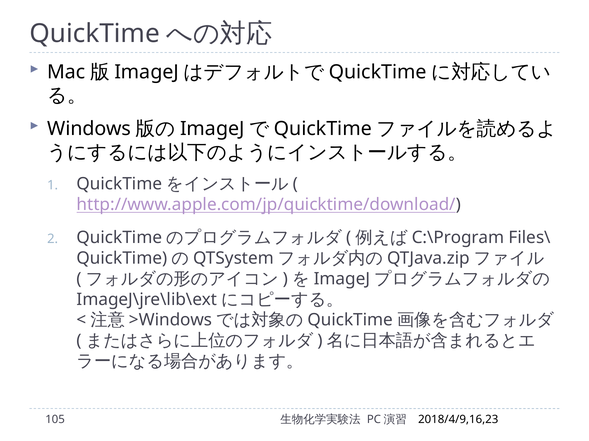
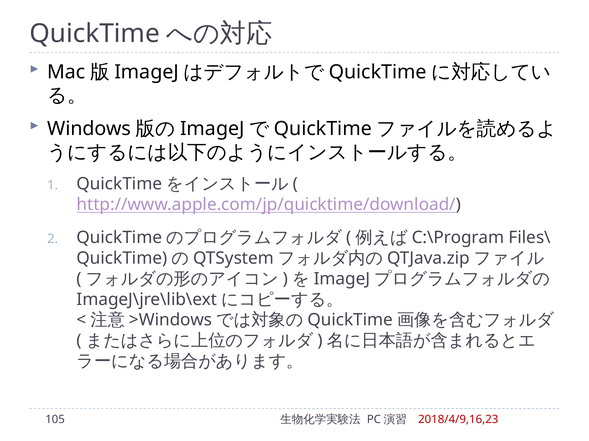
2018/4/9,16,23 colour: black -> red
